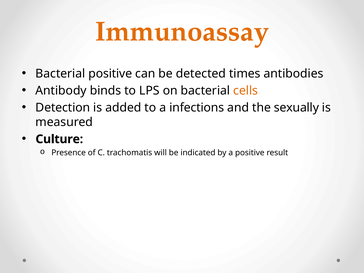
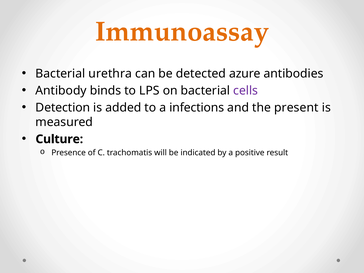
Bacterial positive: positive -> urethra
times: times -> azure
cells colour: orange -> purple
sexually: sexually -> present
